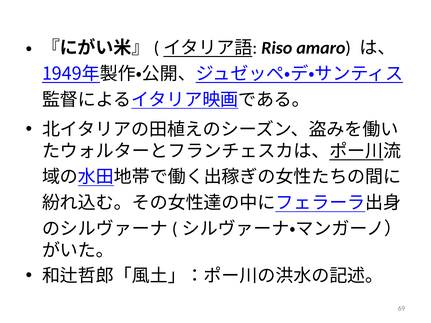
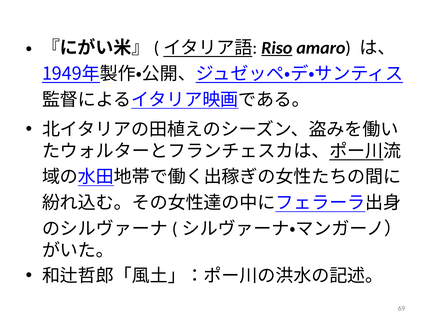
Riso underline: none -> present
